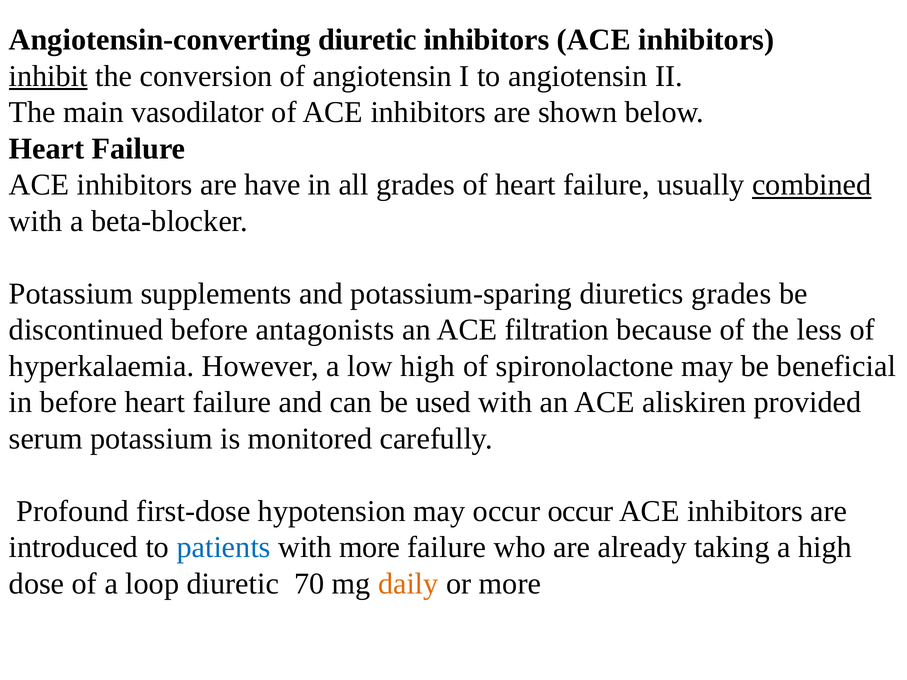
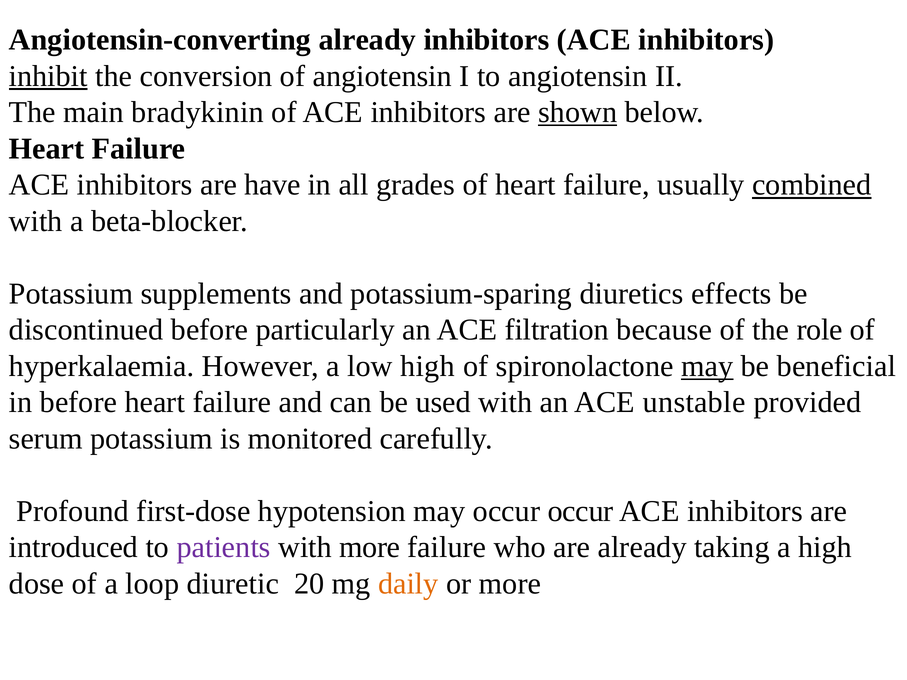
Angiotensin-converting diuretic: diuretic -> already
vasodilator: vasodilator -> bradykinin
shown underline: none -> present
diuretics grades: grades -> effects
antagonists: antagonists -> particularly
less: less -> role
may at (707, 366) underline: none -> present
aliskiren: aliskiren -> unstable
patients colour: blue -> purple
70: 70 -> 20
